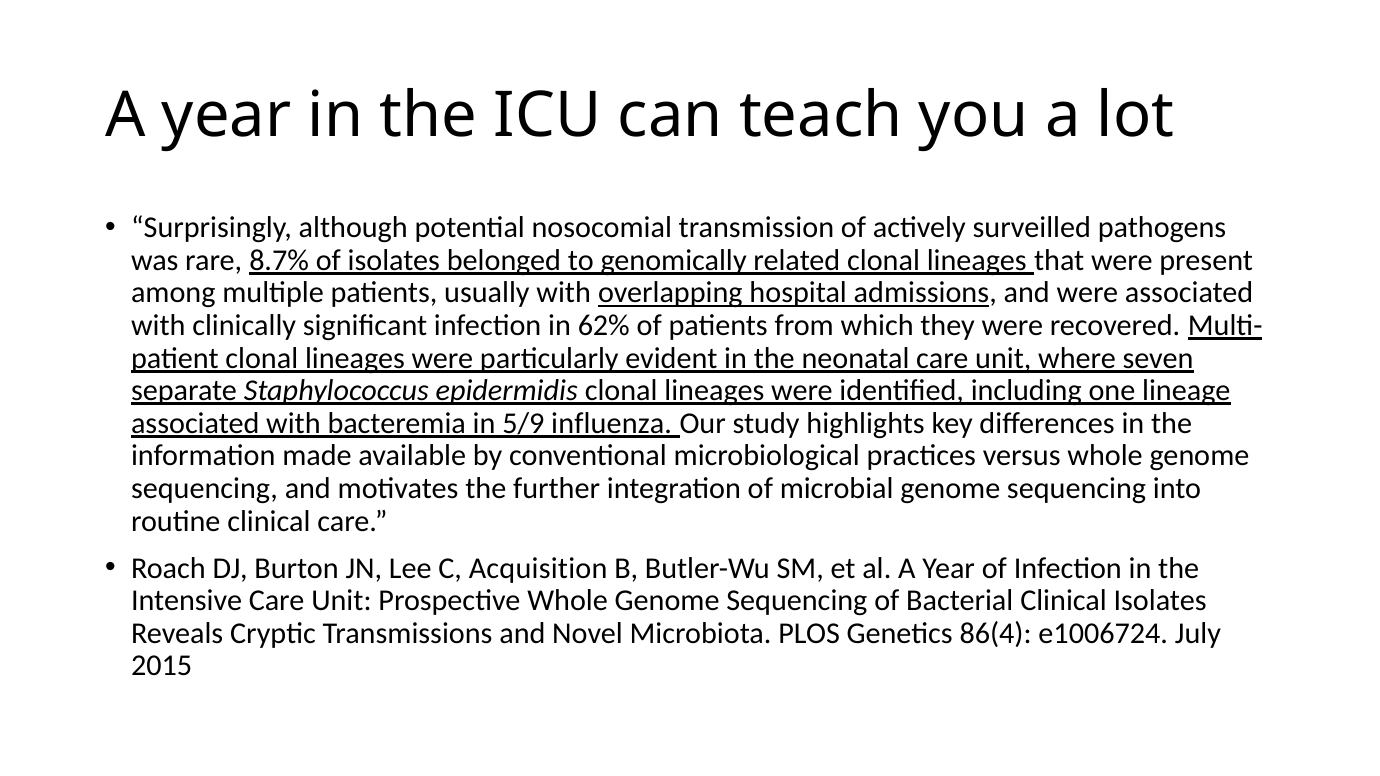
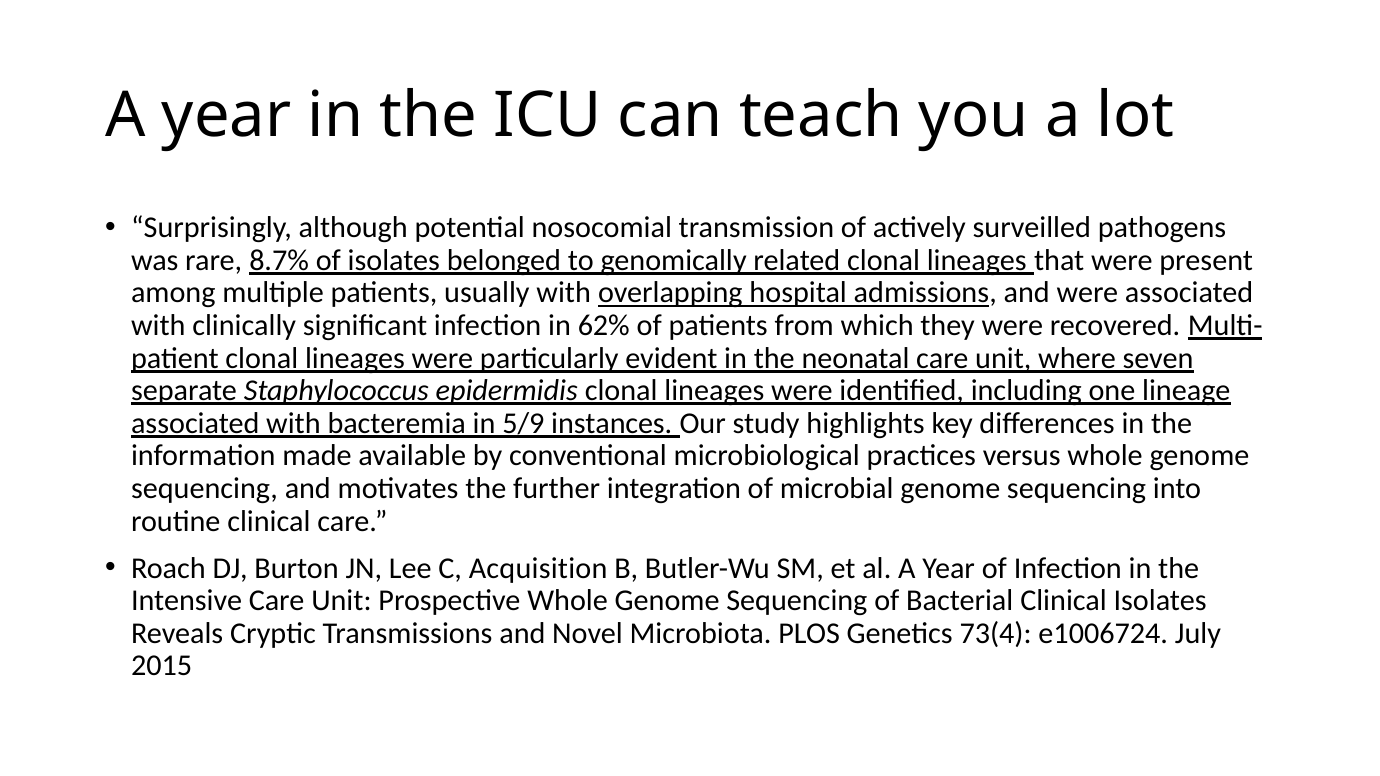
influenza: influenza -> instances
86(4: 86(4 -> 73(4
